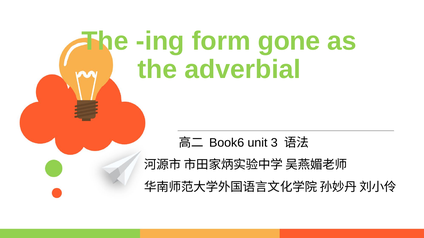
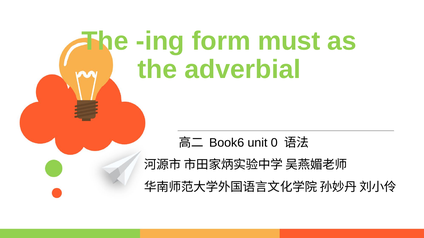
gone: gone -> must
3: 3 -> 0
